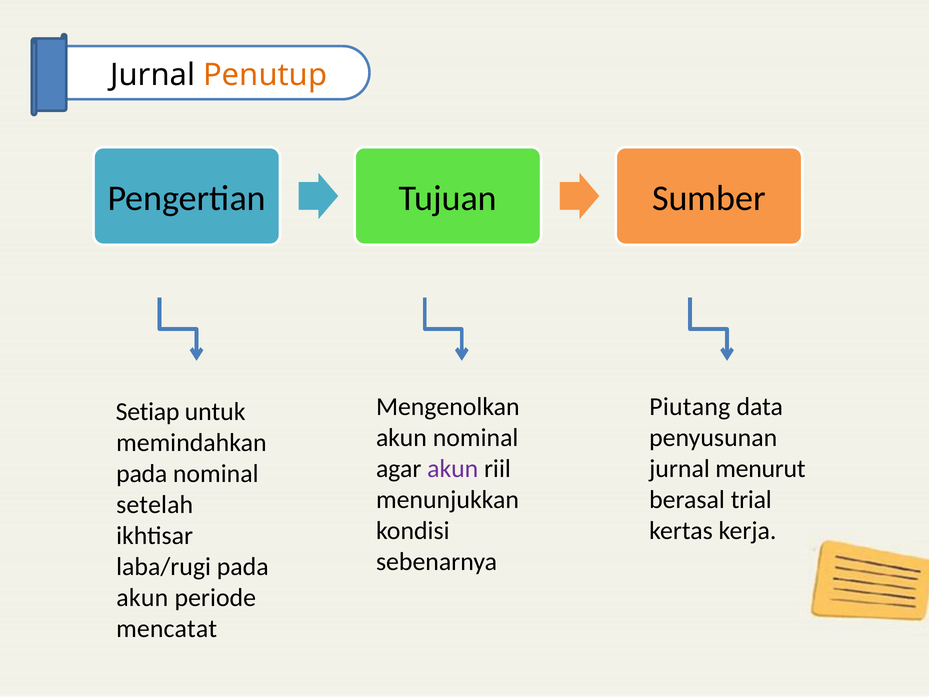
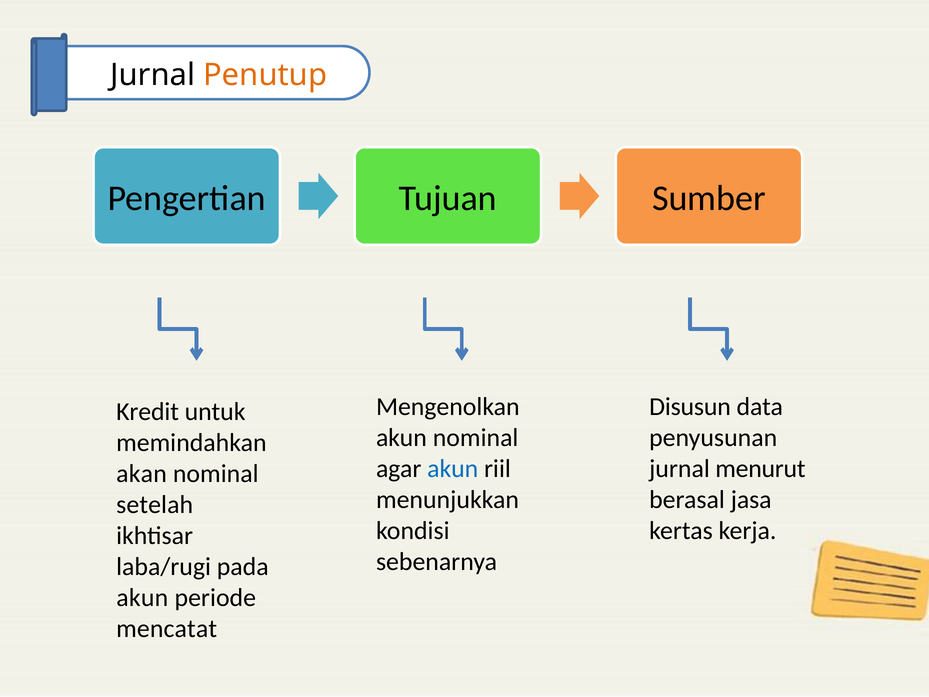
Piutang: Piutang -> Disusun
Setiap: Setiap -> Kredit
akun at (453, 468) colour: purple -> blue
pada at (142, 474): pada -> akan
trial: trial -> jasa
